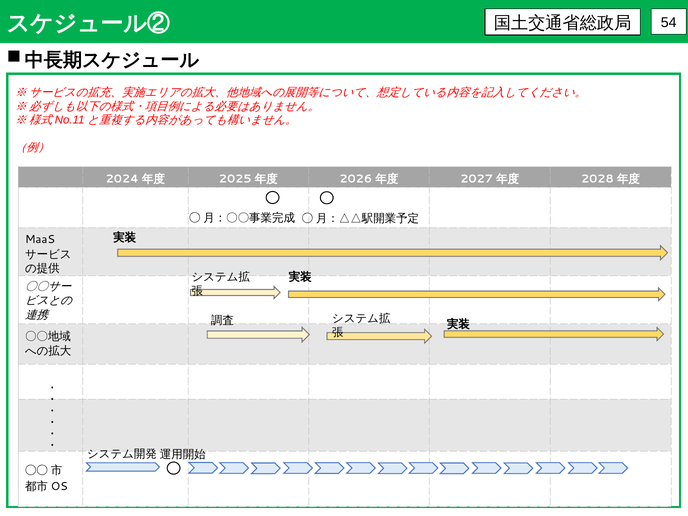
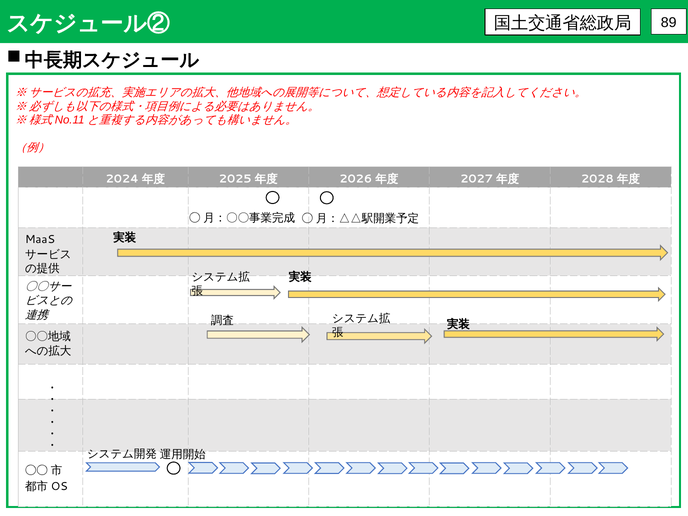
54: 54 -> 89
